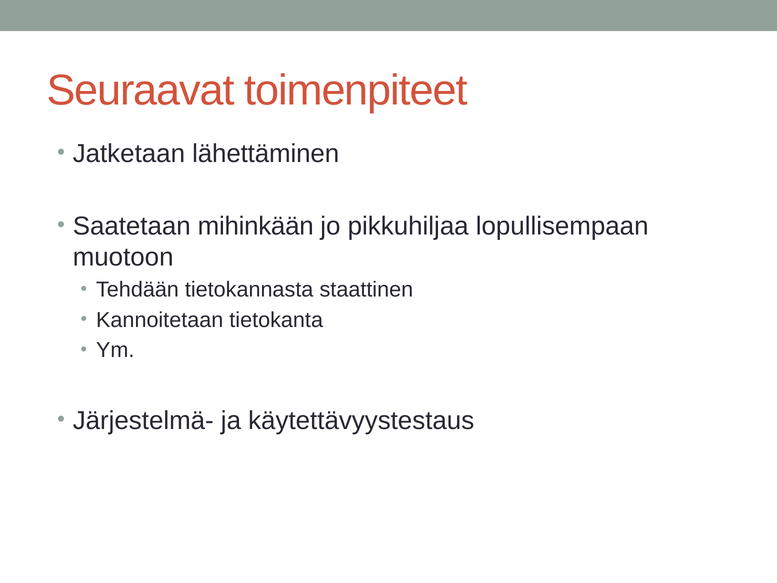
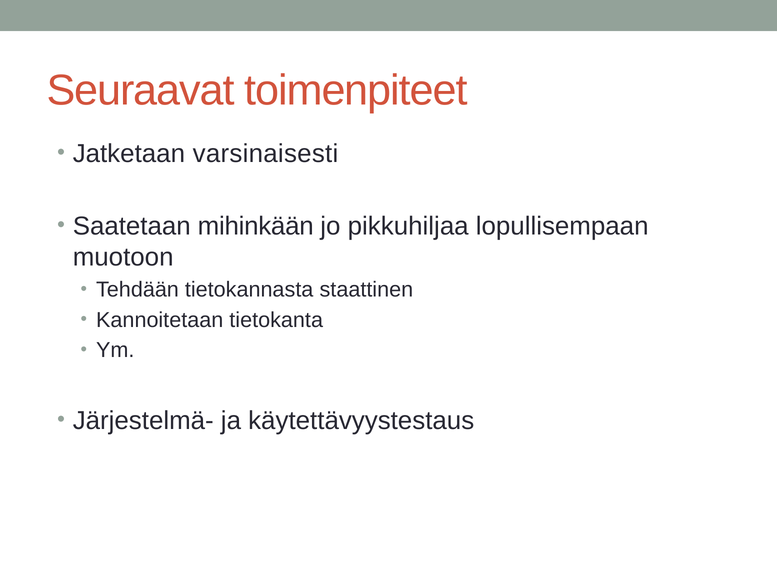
lähettäminen: lähettäminen -> varsinaisesti
